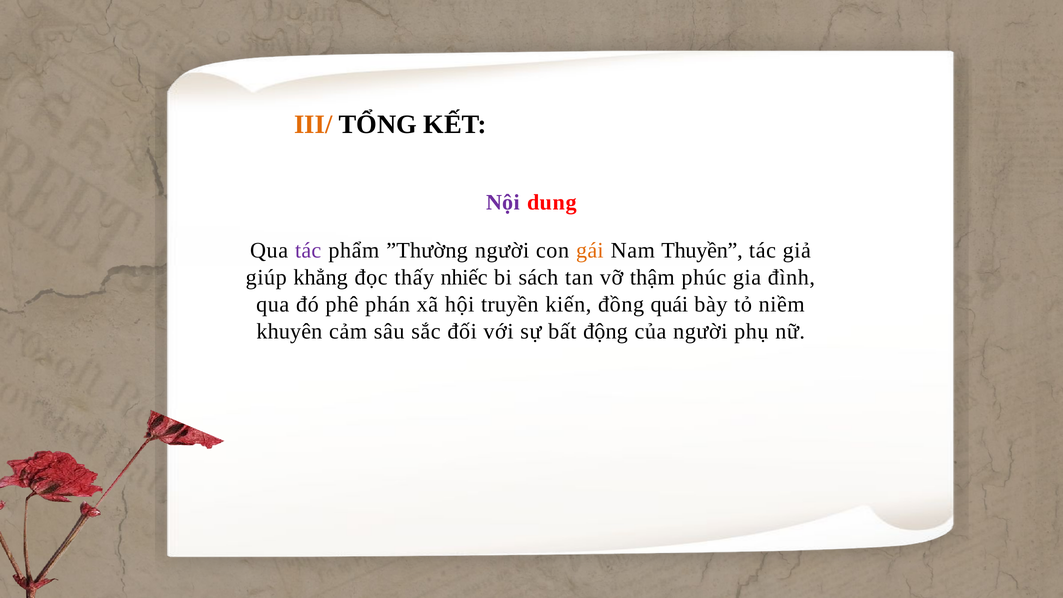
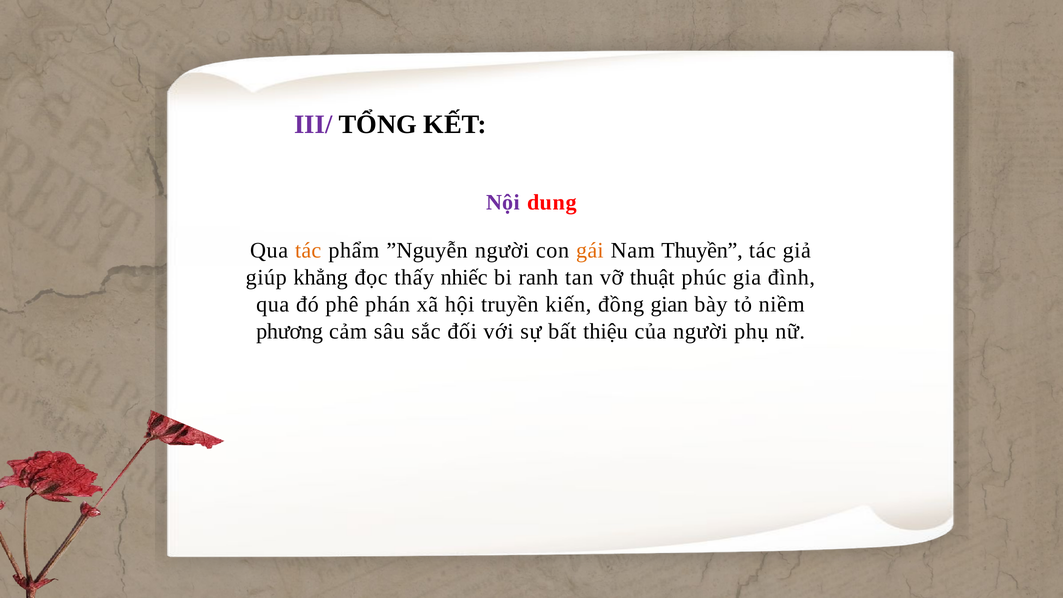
III/ colour: orange -> purple
tác at (308, 250) colour: purple -> orange
”Thường: ”Thường -> ”Nguyễn
sách: sách -> ranh
thậm: thậm -> thuật
quái: quái -> gian
khuyên: khuyên -> phương
động: động -> thiệu
